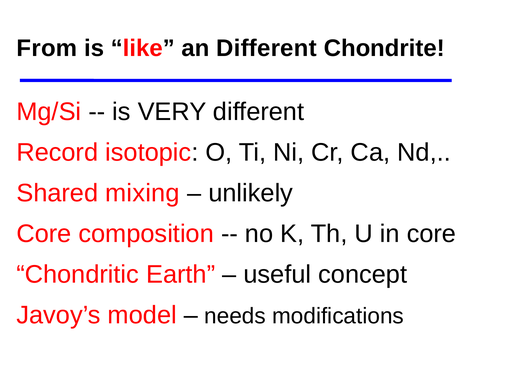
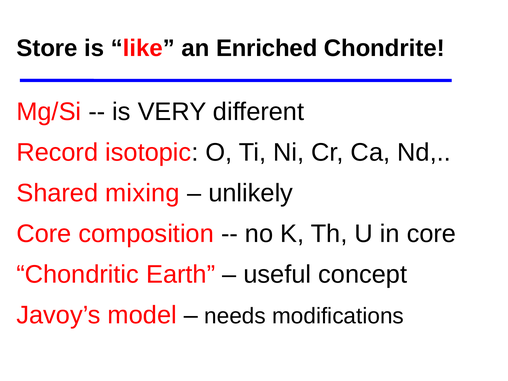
From: From -> Store
an Different: Different -> Enriched
